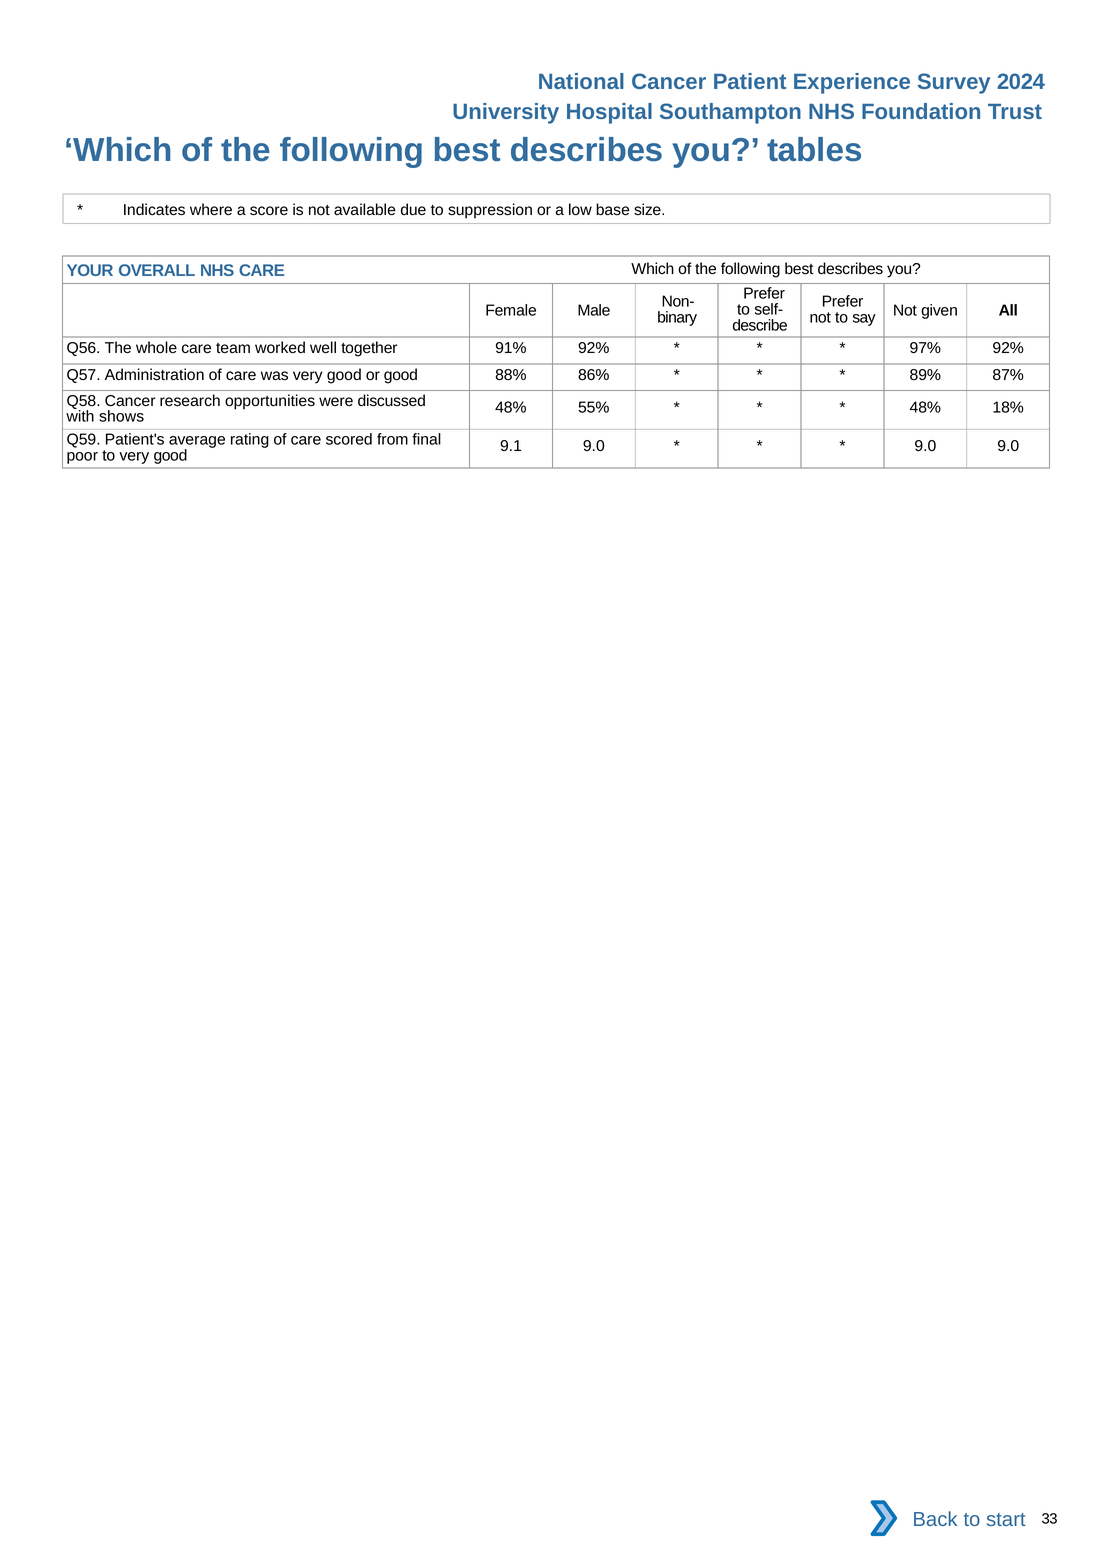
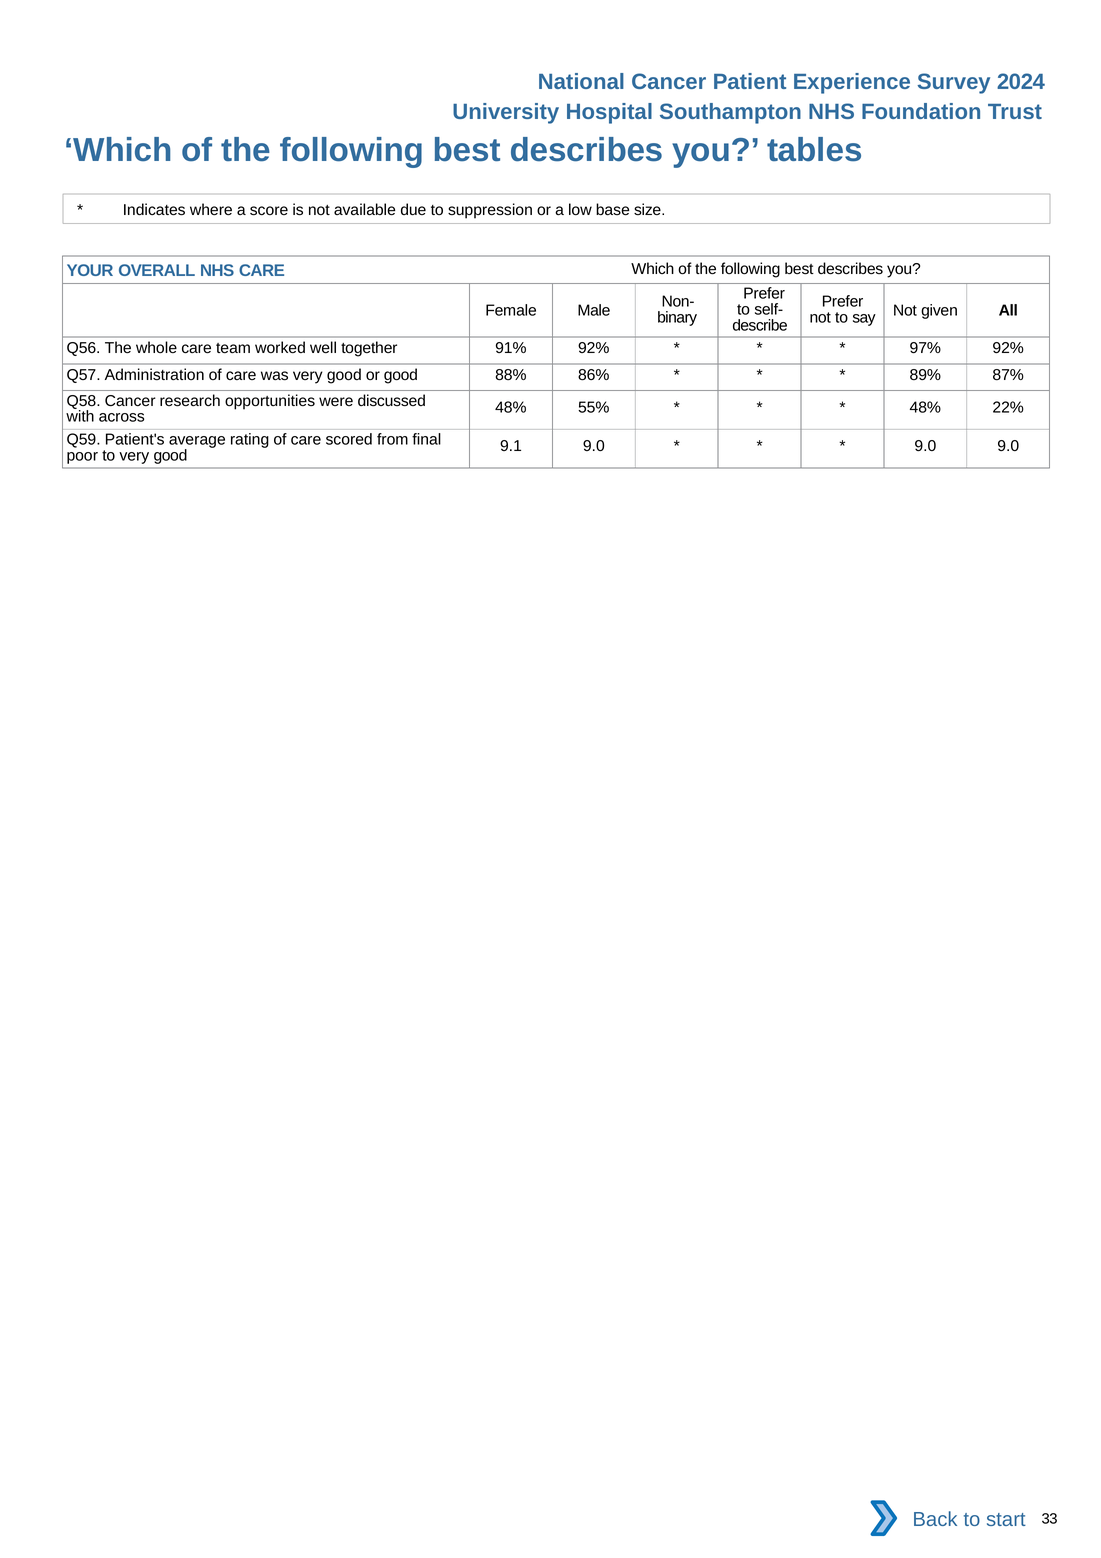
18%: 18% -> 22%
shows: shows -> across
